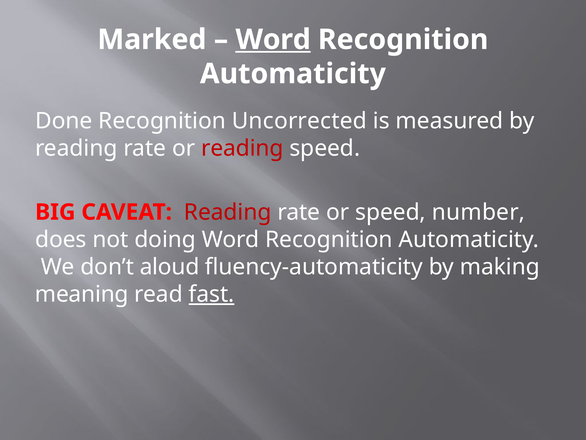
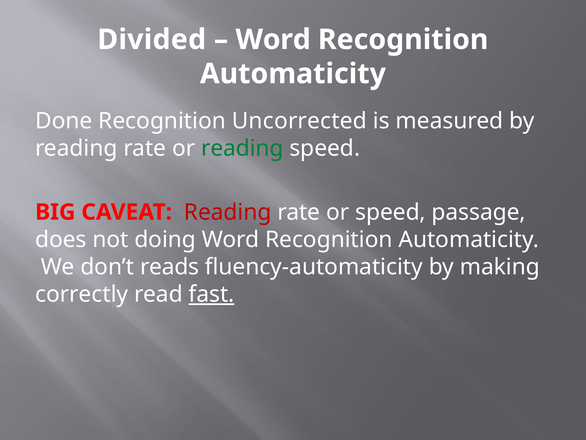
Marked: Marked -> Divided
Word at (273, 40) underline: present -> none
reading at (242, 148) colour: red -> green
number: number -> passage
aloud: aloud -> reads
meaning: meaning -> correctly
